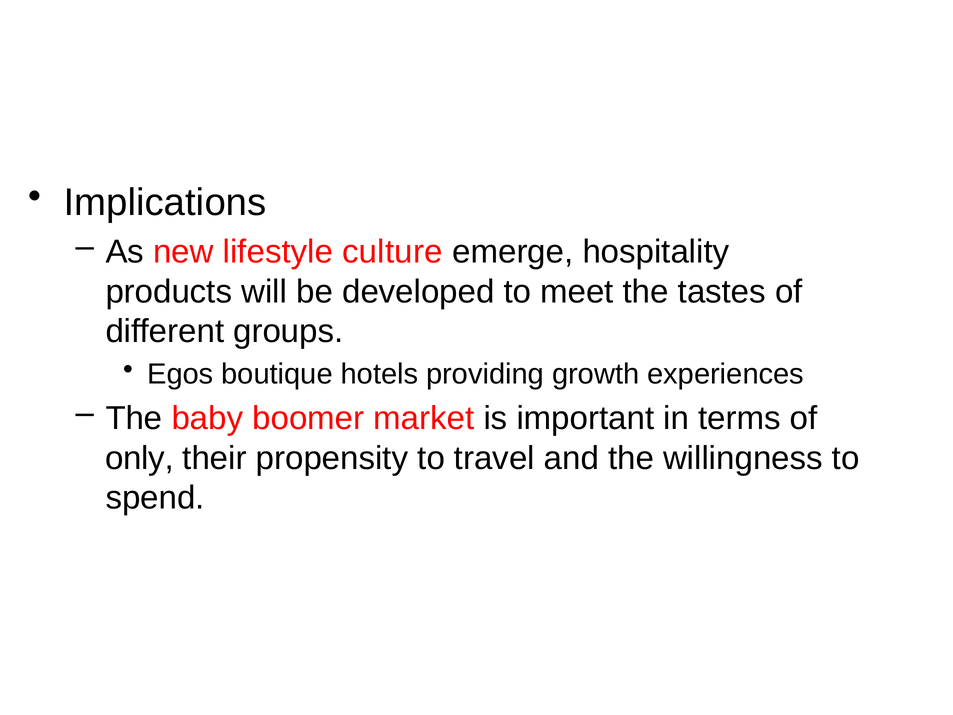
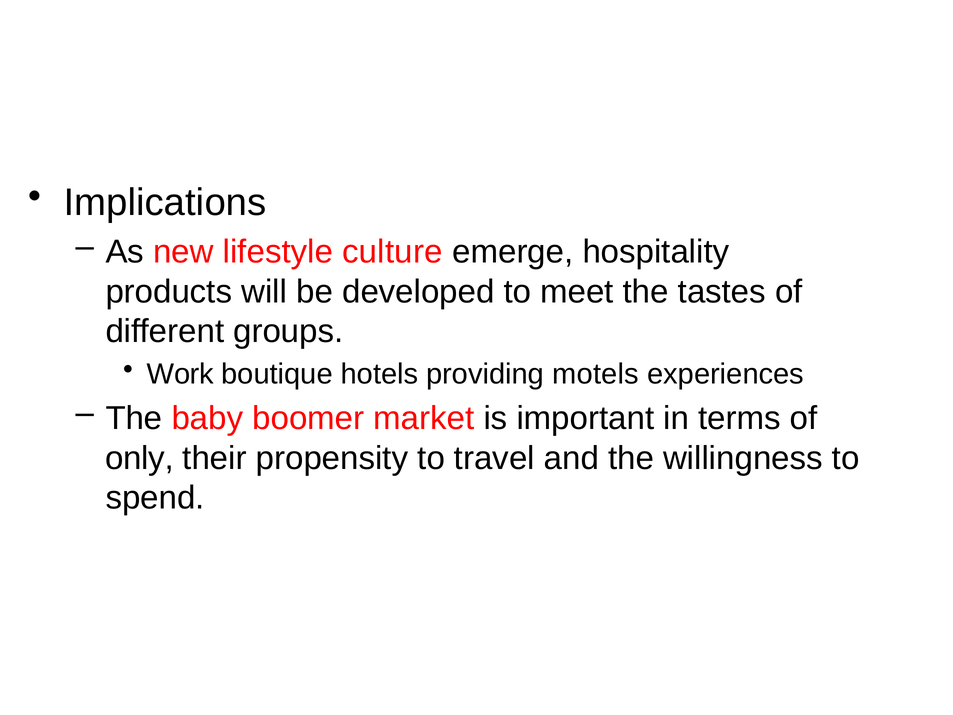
Egos: Egos -> Work
growth: growth -> motels
